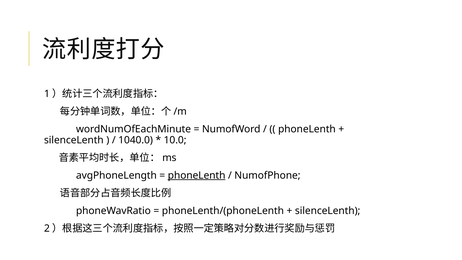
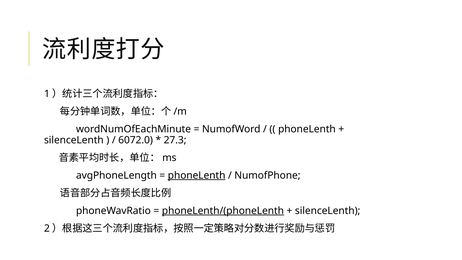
1040.0: 1040.0 -> 6072.0
10.0: 10.0 -> 27.3
phoneLenth/(phoneLenth underline: none -> present
